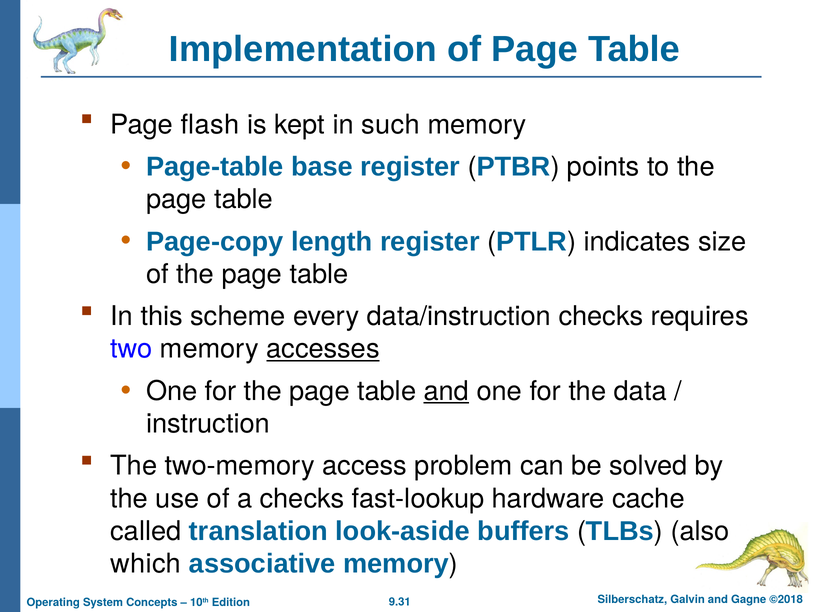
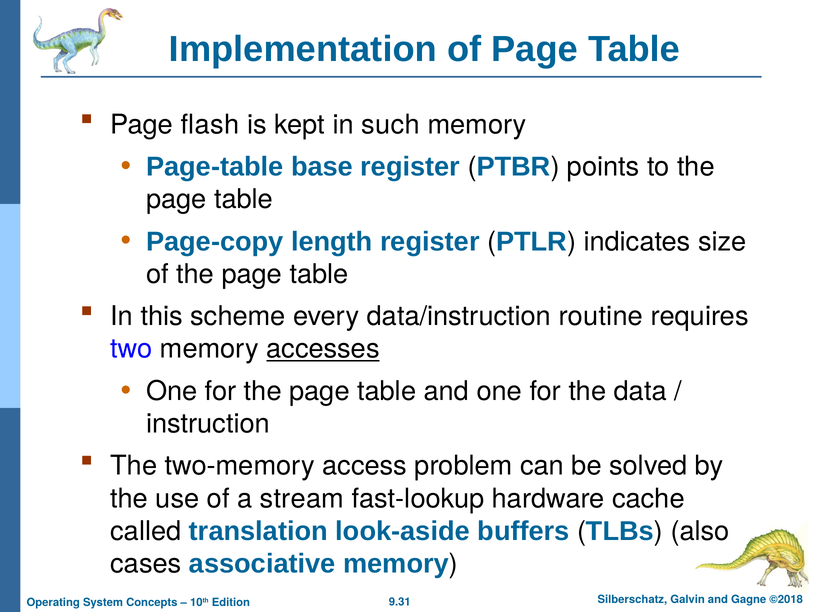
data/instruction checks: checks -> routine
and at (446, 391) underline: present -> none
a checks: checks -> stream
which: which -> cases
